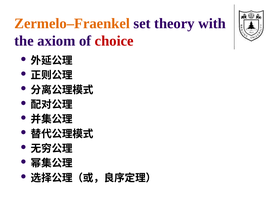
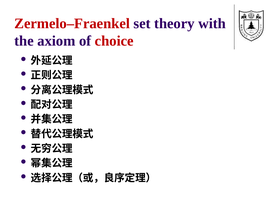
Zermelo–Fraenkel colour: orange -> red
